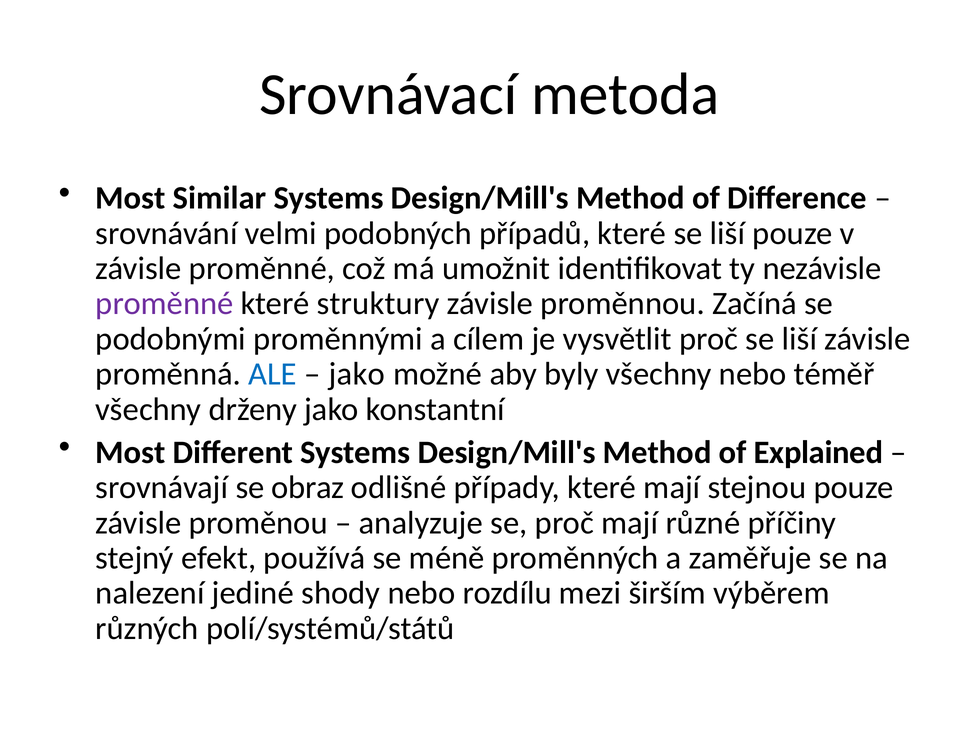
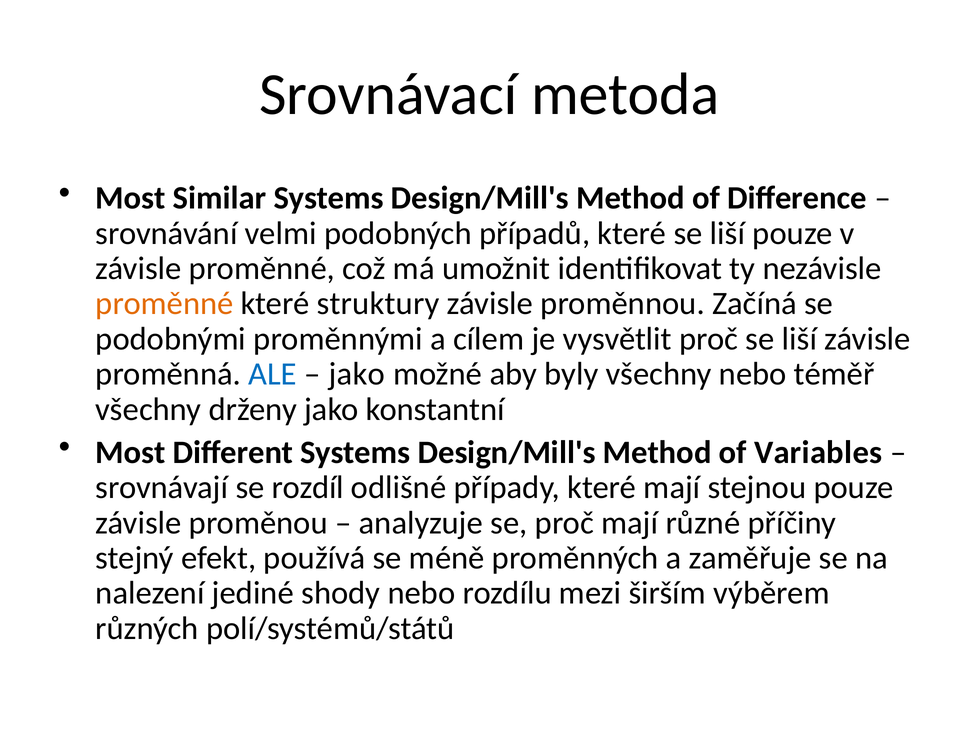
proměnné at (164, 304) colour: purple -> orange
Explained: Explained -> Variables
obraz: obraz -> rozdíl
